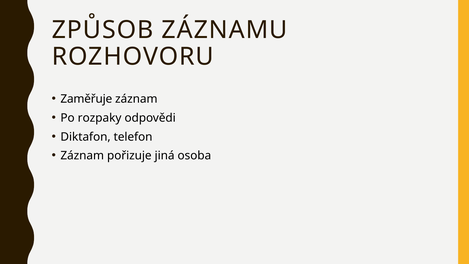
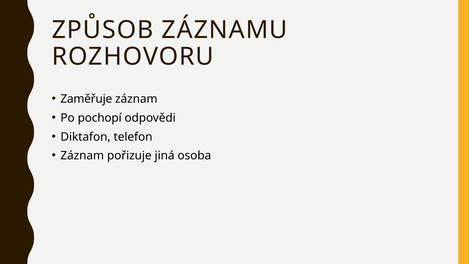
rozpaky: rozpaky -> pochopí
